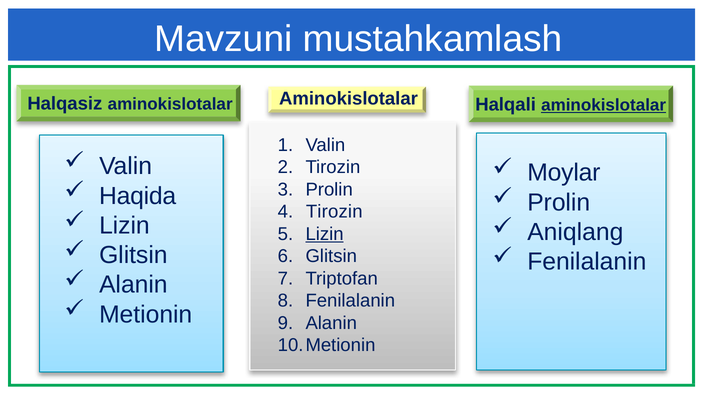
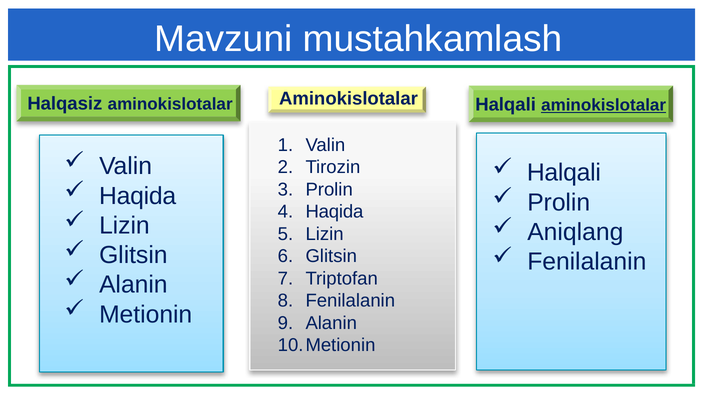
Moylar at (564, 173): Moylar -> Halqali
Tirozin at (334, 212): Tirozin -> Haqida
Lizin at (325, 234) underline: present -> none
